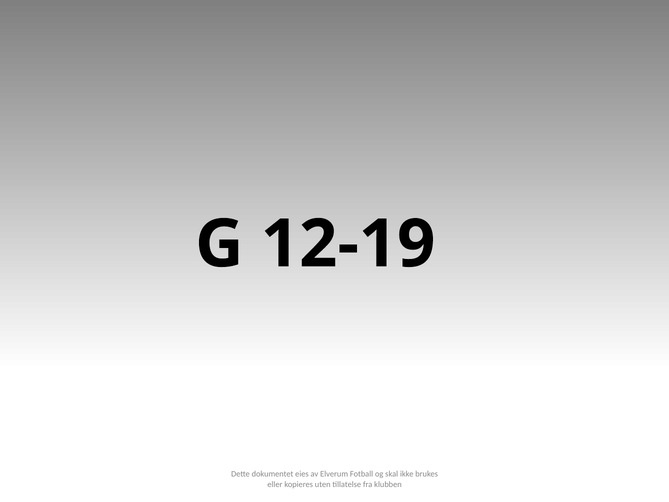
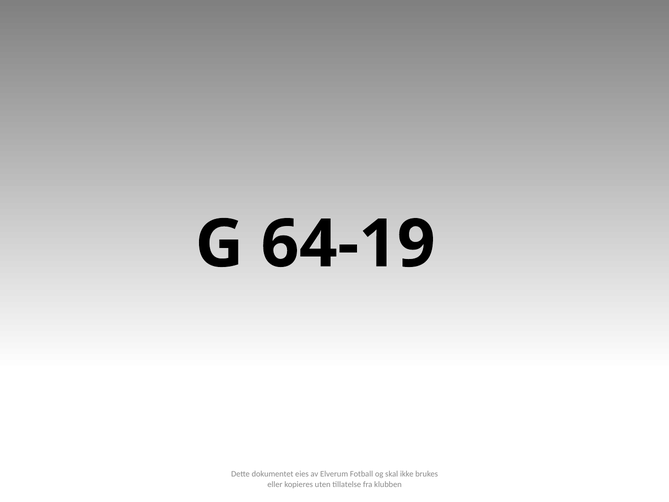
12-19: 12-19 -> 64-19
